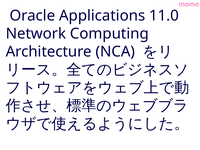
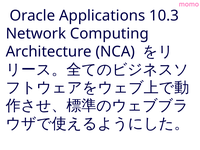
11.0: 11.0 -> 10.3
